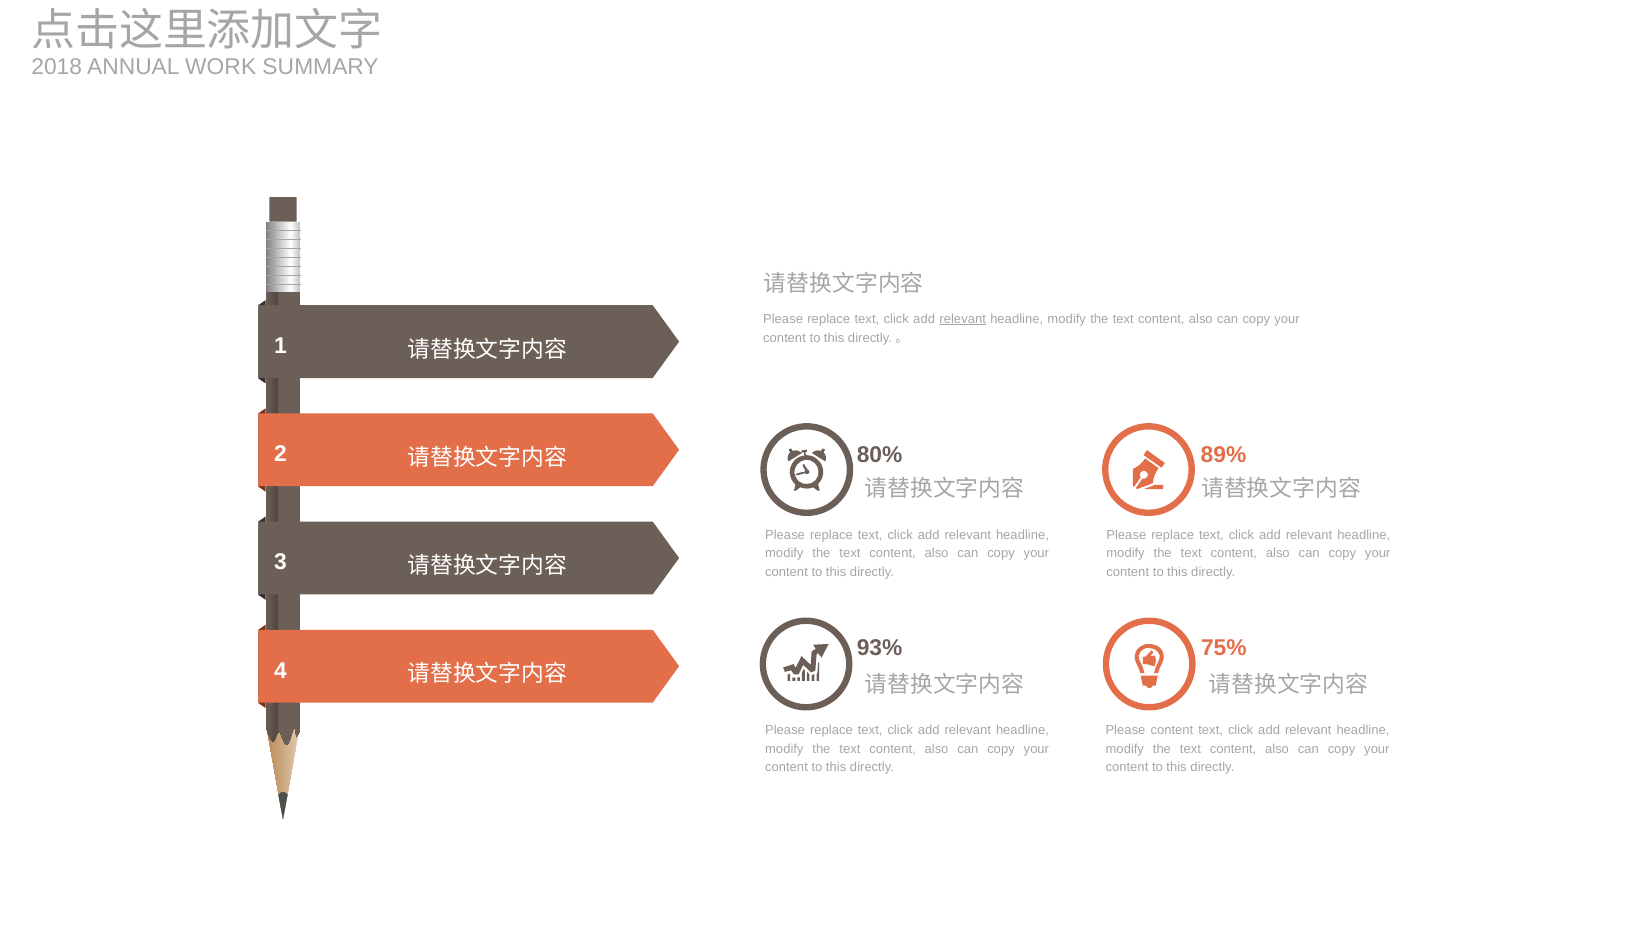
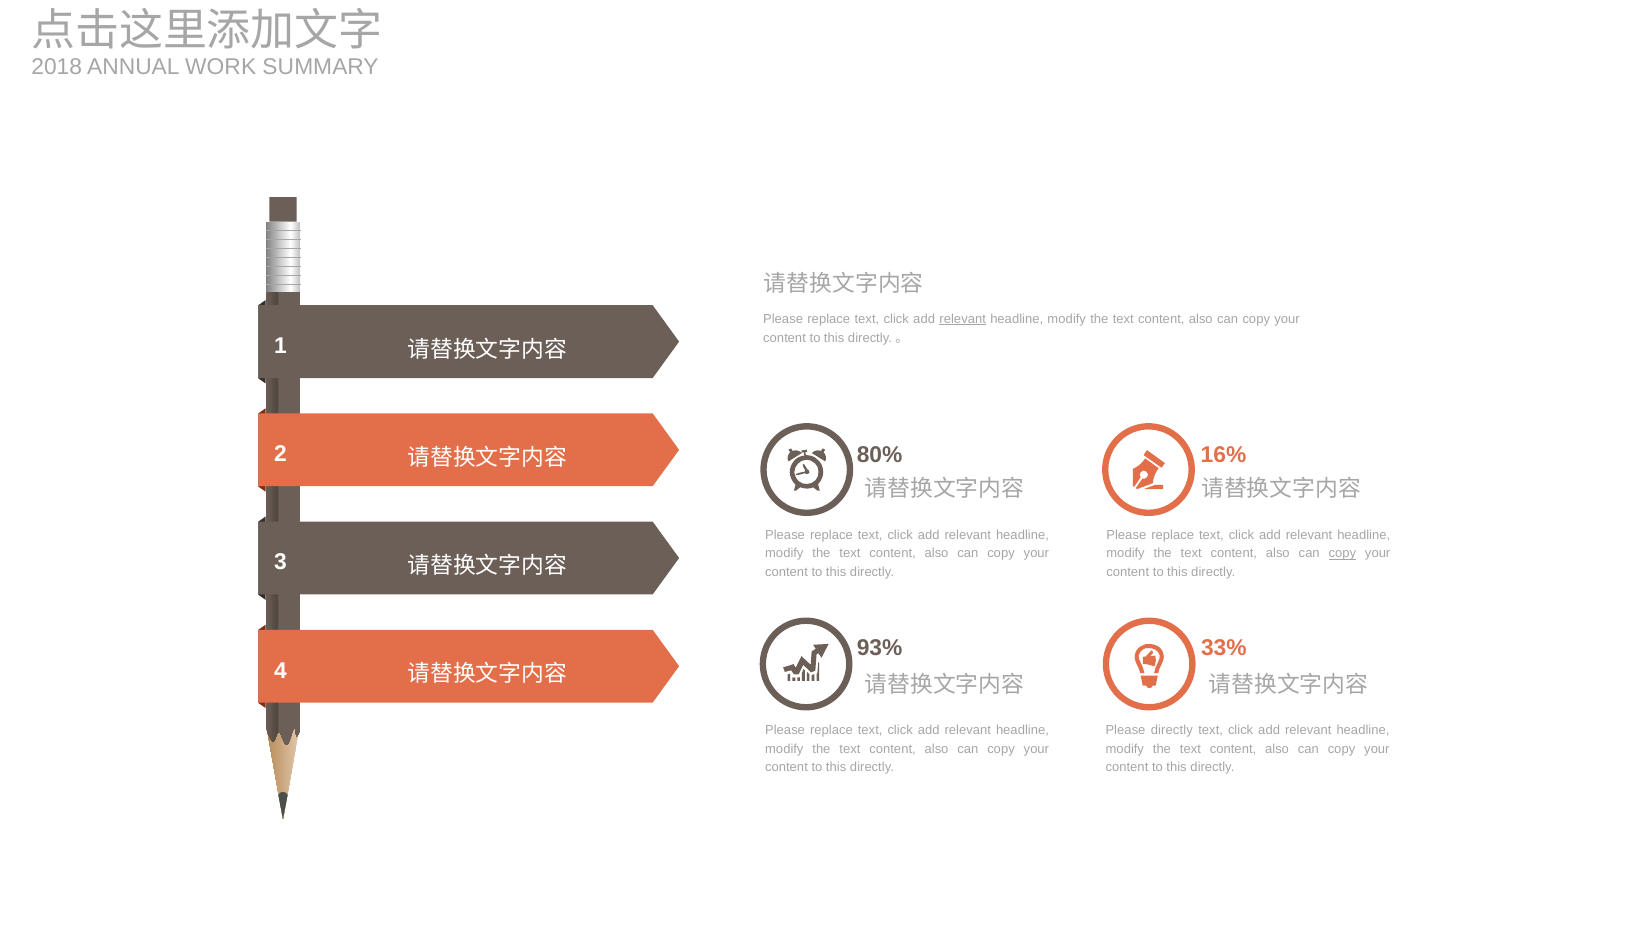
89%: 89% -> 16%
copy at (1342, 553) underline: none -> present
75%: 75% -> 33%
Please content: content -> directly
